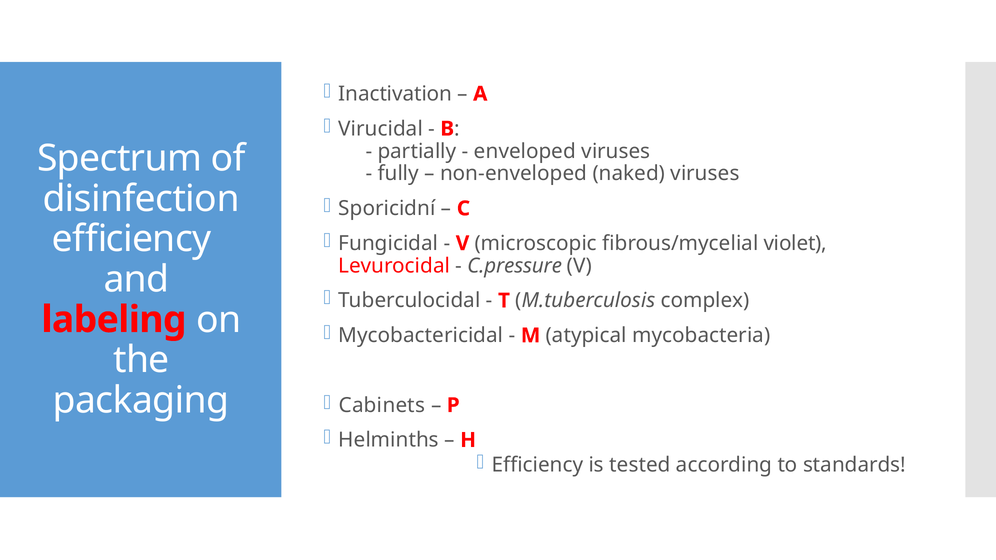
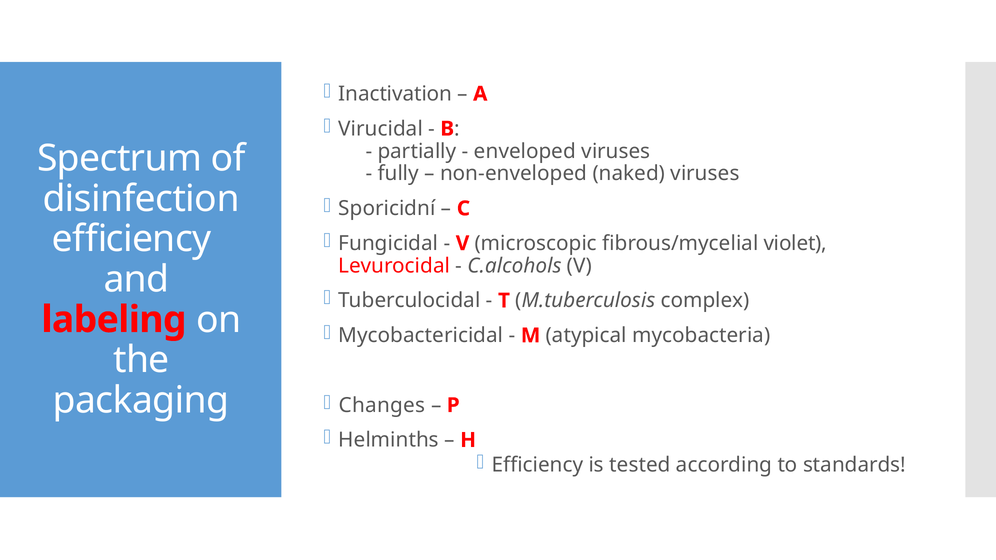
C.pressure: C.pressure -> C.alcohols
Cabinets: Cabinets -> Changes
